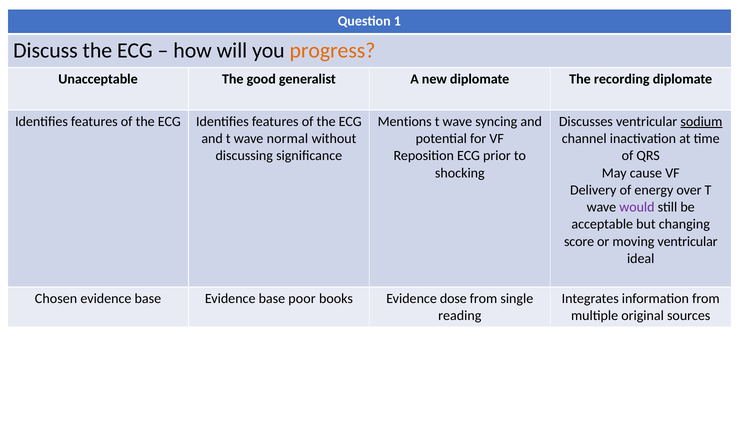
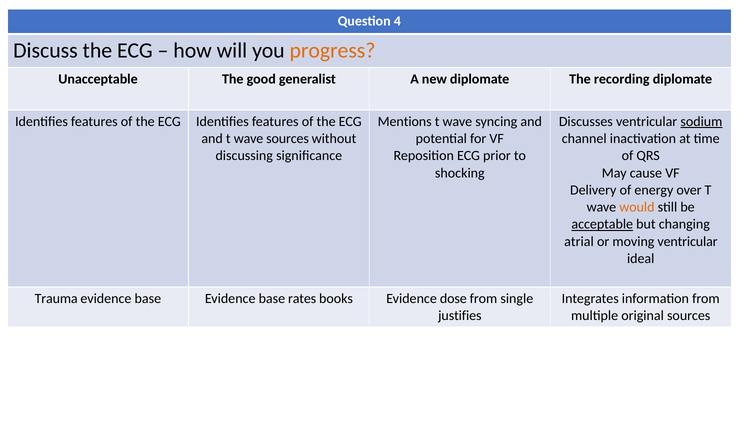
1: 1 -> 4
wave normal: normal -> sources
would colour: purple -> orange
acceptable underline: none -> present
score: score -> atrial
Chosen: Chosen -> Trauma
poor: poor -> rates
reading: reading -> justifies
